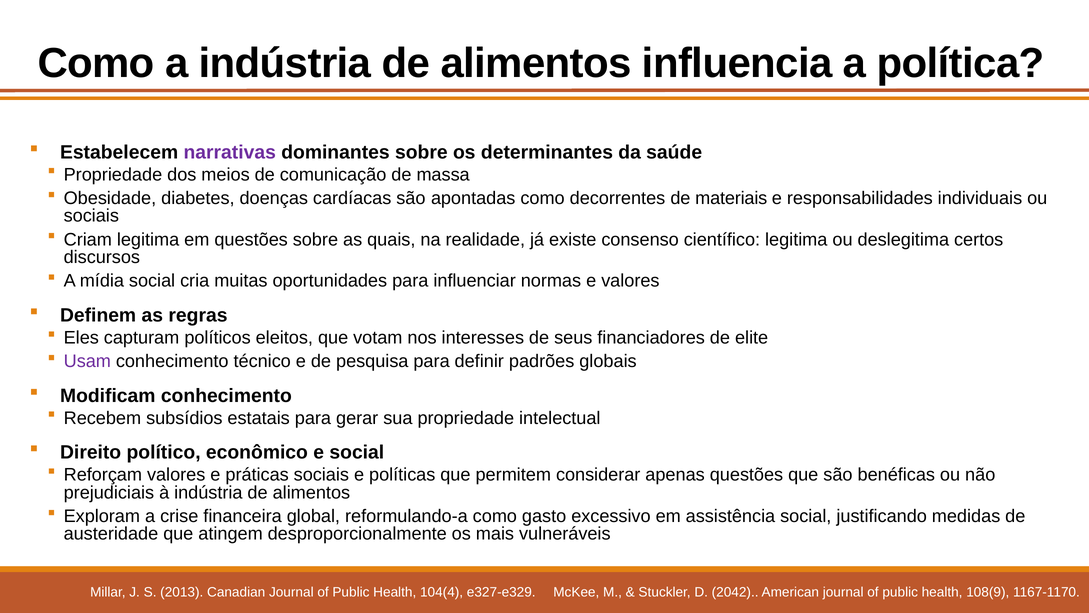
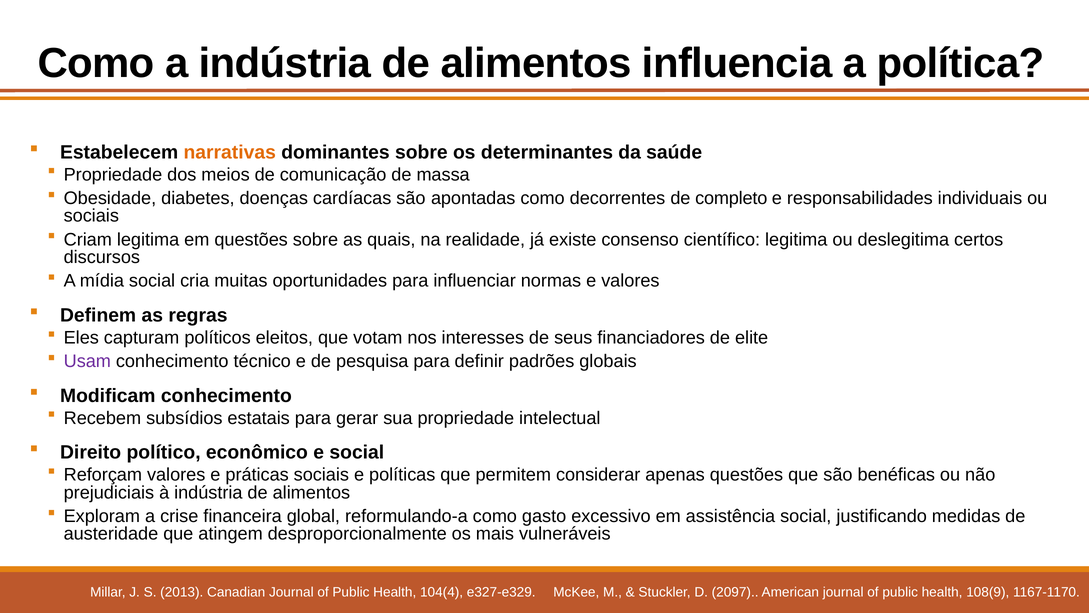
narrativas colour: purple -> orange
materiais: materiais -> completo
2042: 2042 -> 2097
